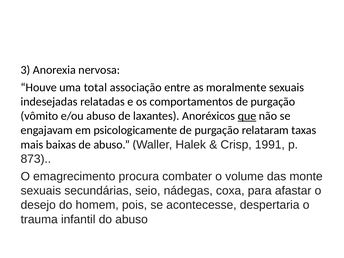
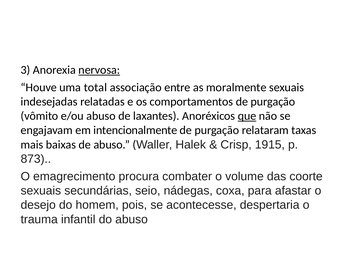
nervosa underline: none -> present
psicologicamente: psicologicamente -> intencionalmente
1991: 1991 -> 1915
monte: monte -> coorte
